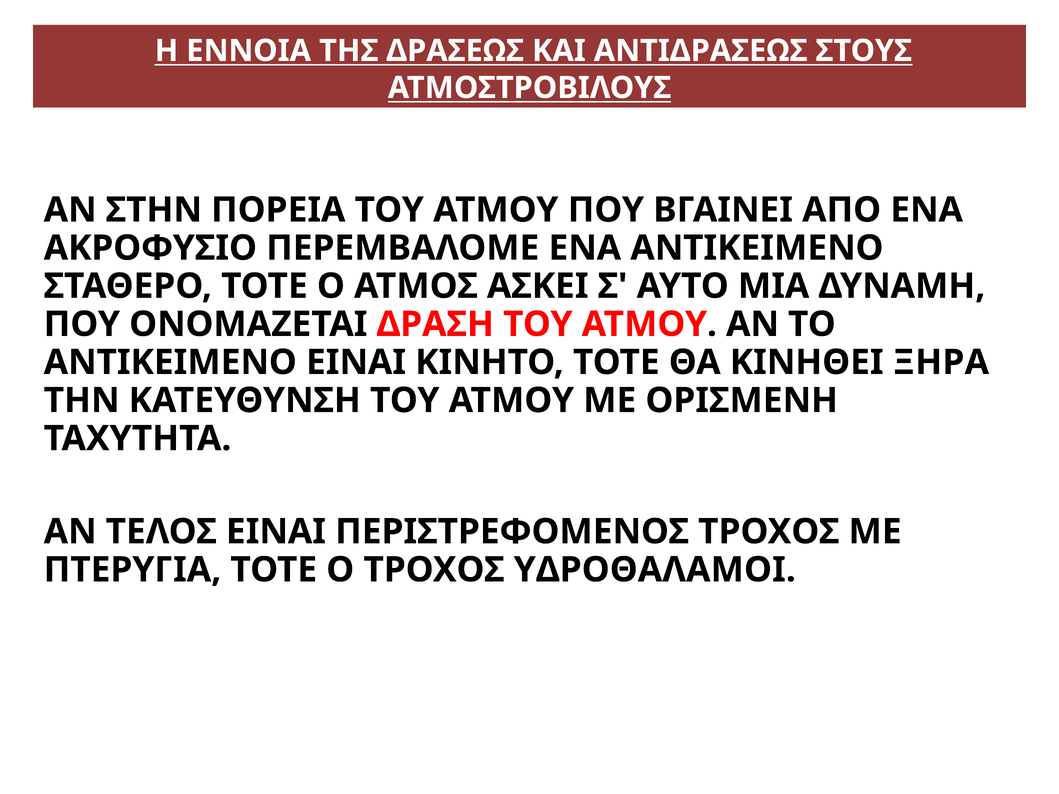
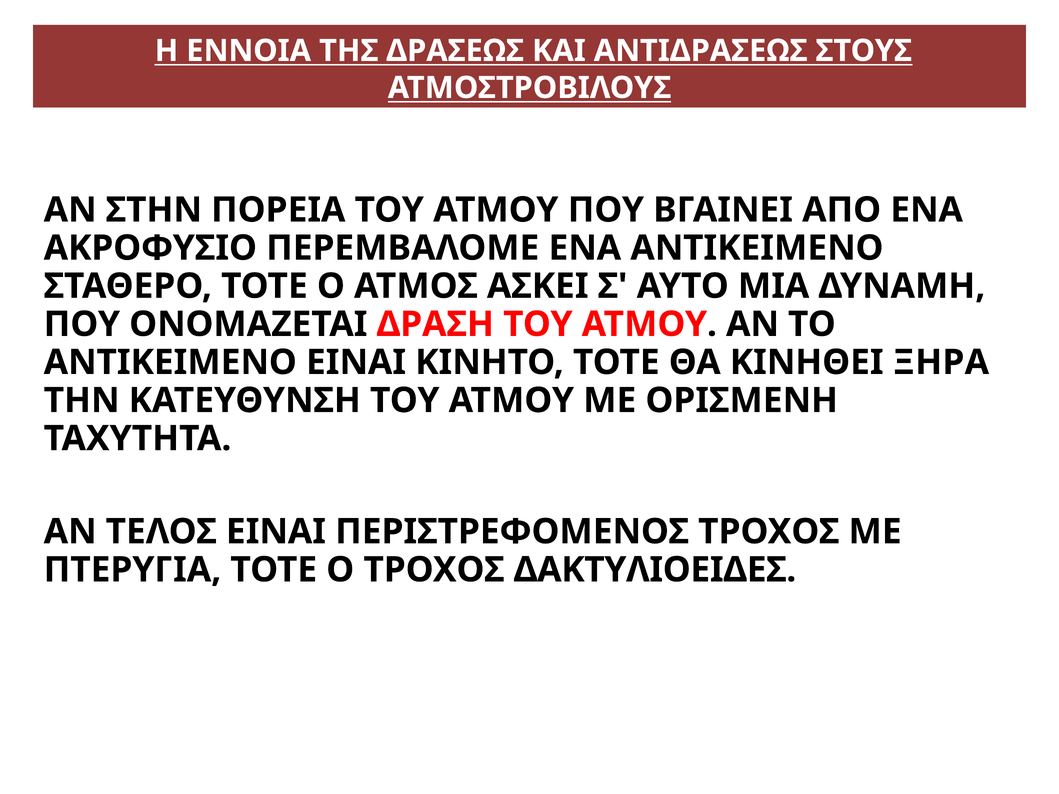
ΥΔΡΟΘΑΛΑΜΟΙ: ΥΔΡΟΘΑΛΑΜΟΙ -> ΔΑΚΤΥΛΙΟΕΙΔΕΣ
